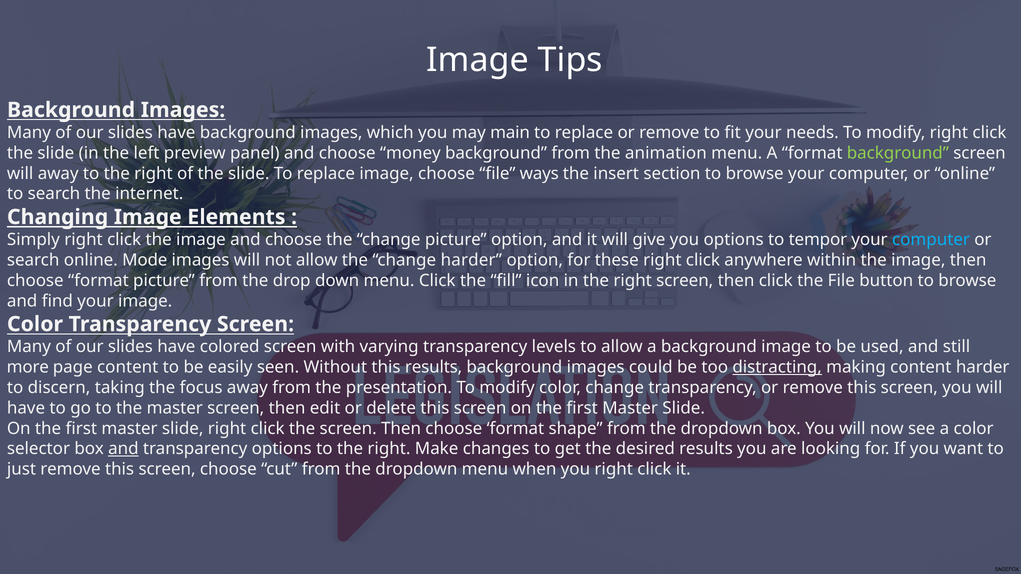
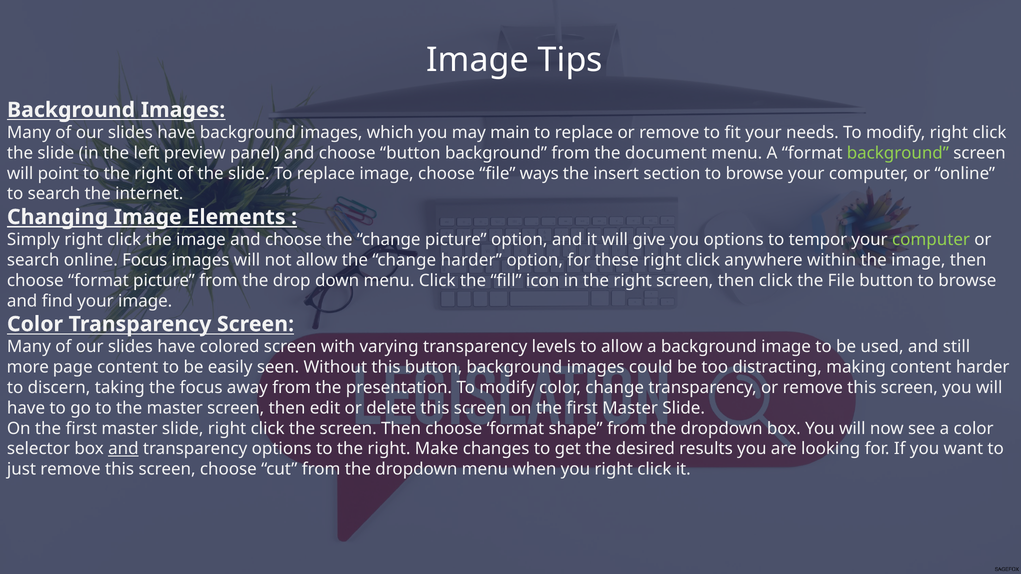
choose money: money -> button
animation: animation -> document
will away: away -> point
computer at (931, 240) colour: light blue -> light green
online Mode: Mode -> Focus
this results: results -> button
distracting underline: present -> none
